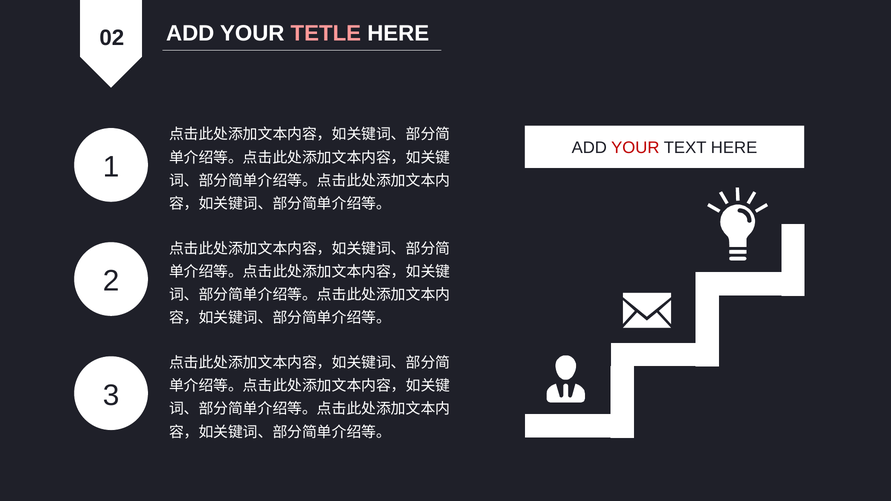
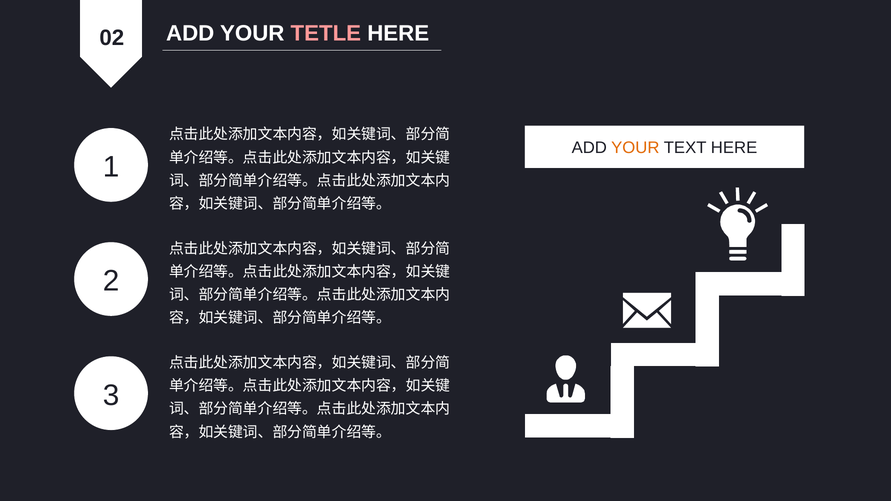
YOUR at (635, 148) colour: red -> orange
